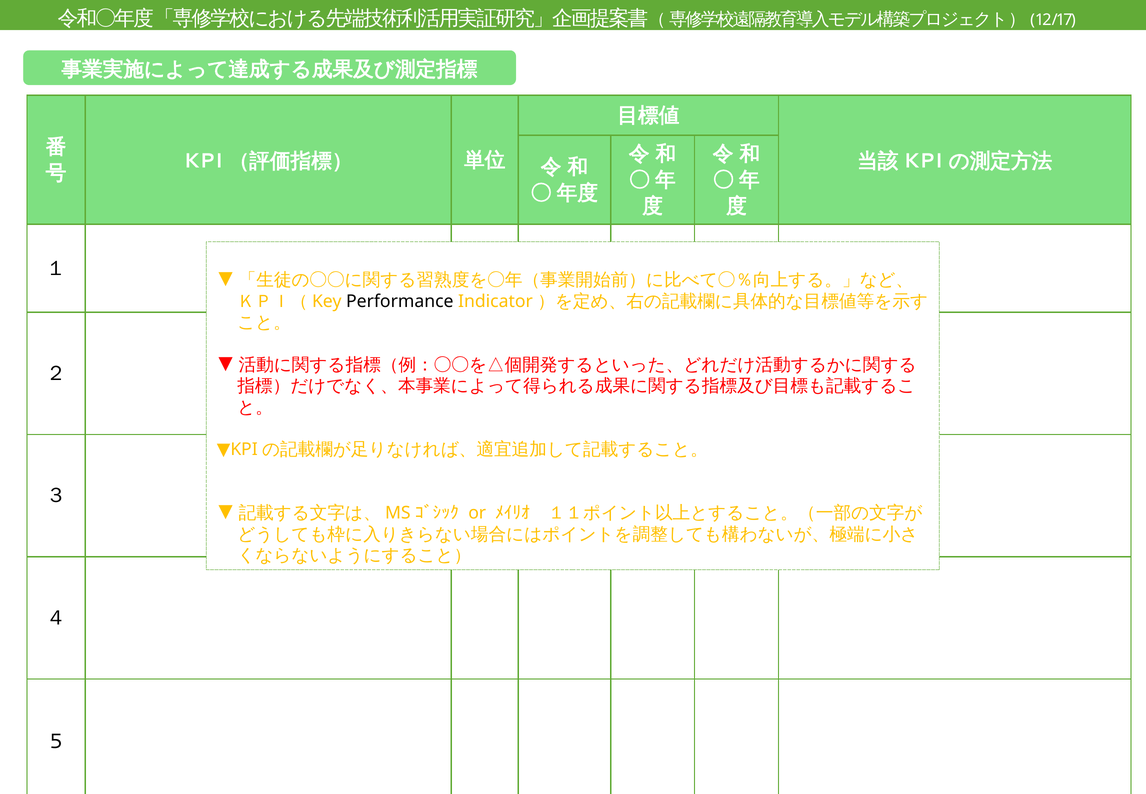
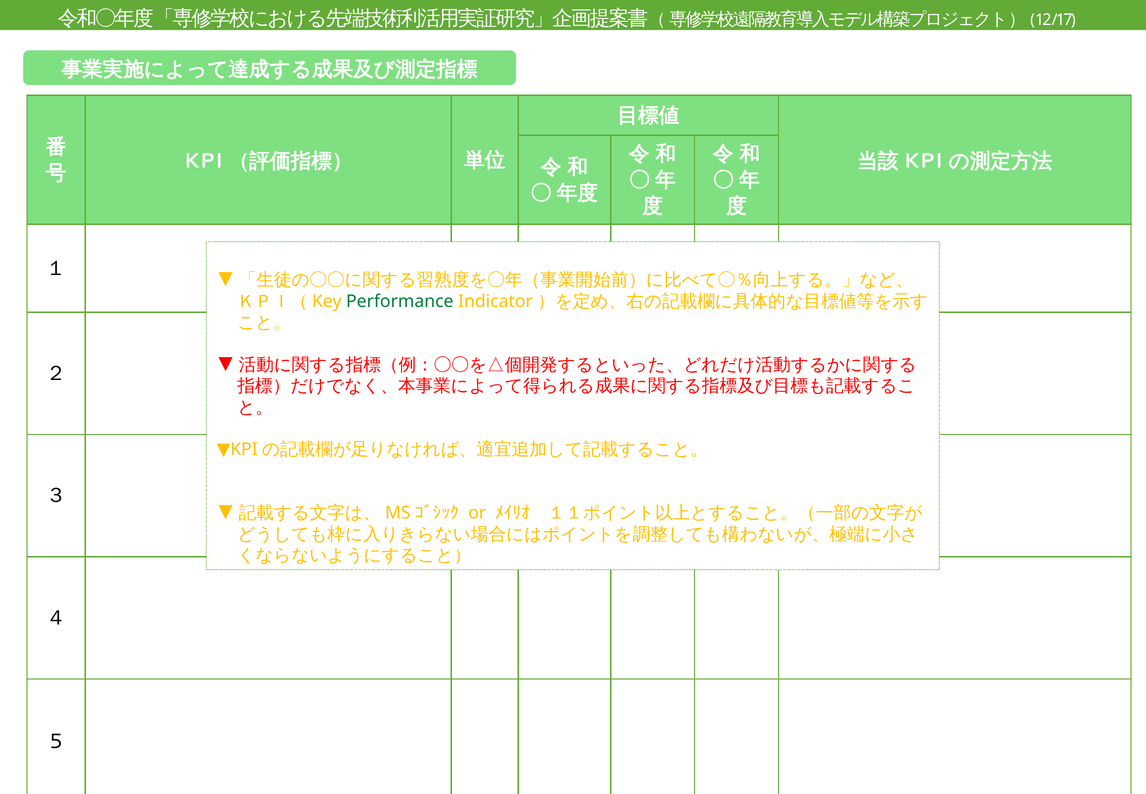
Performance colour: black -> green
